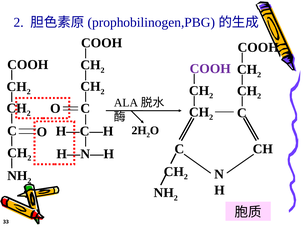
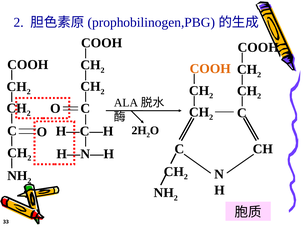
COOH at (210, 69) colour: purple -> orange
